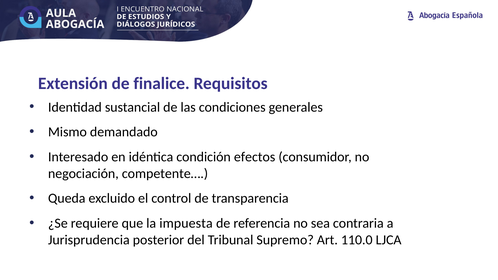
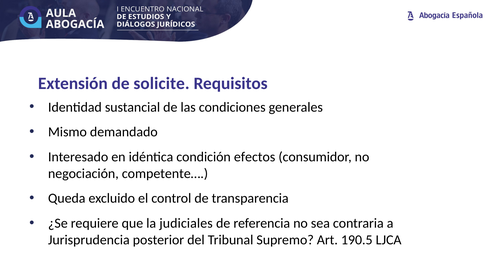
finalice: finalice -> solicite
impuesta: impuesta -> judiciales
110.0: 110.0 -> 190.5
